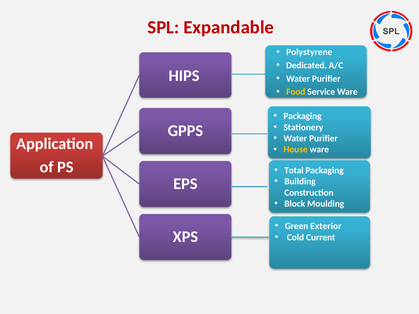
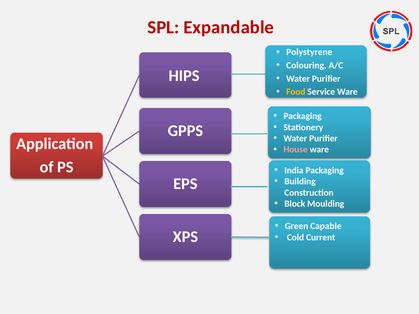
Dedicated: Dedicated -> Colouring
House colour: yellow -> pink
Total: Total -> India
Exterior: Exterior -> Capable
